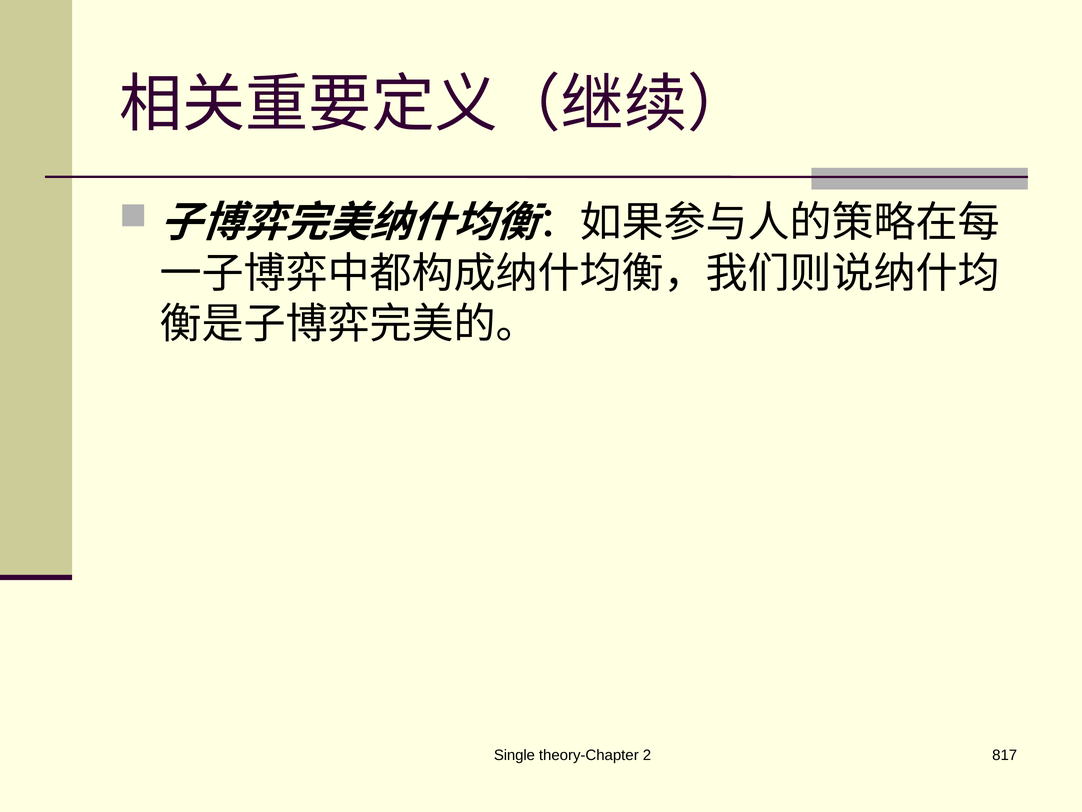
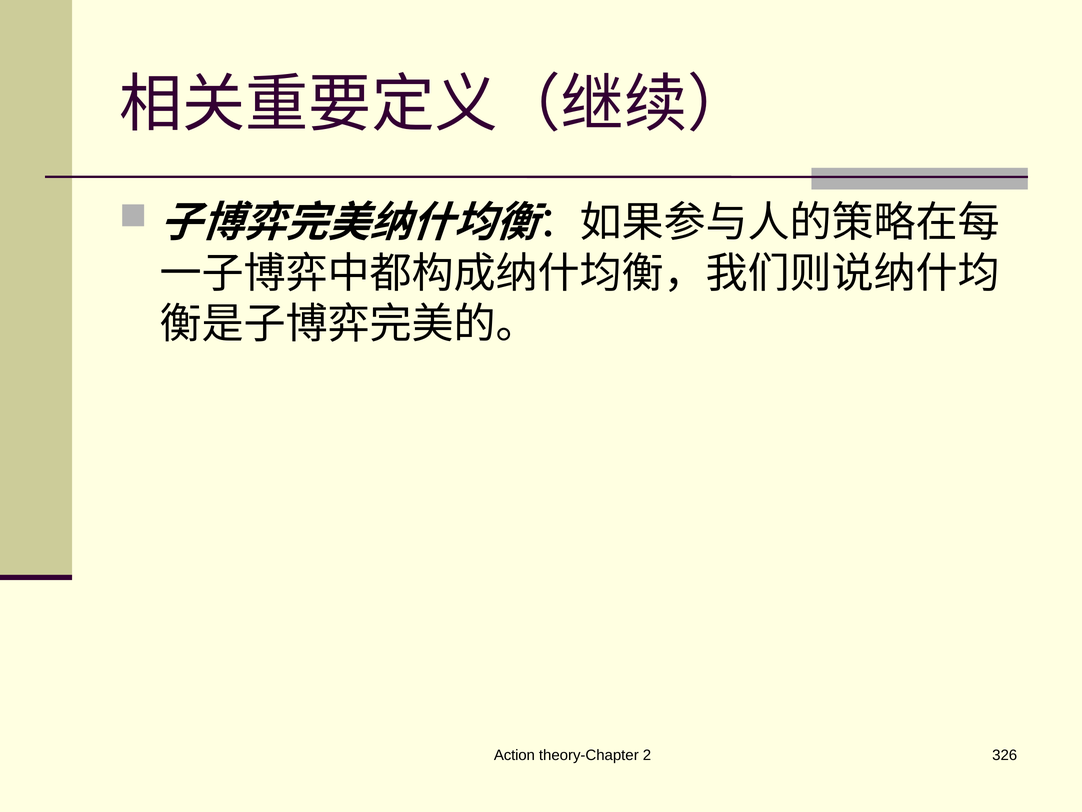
Single: Single -> Action
817: 817 -> 326
